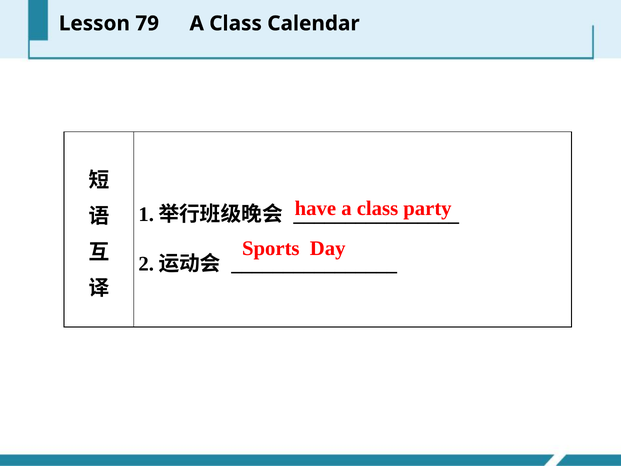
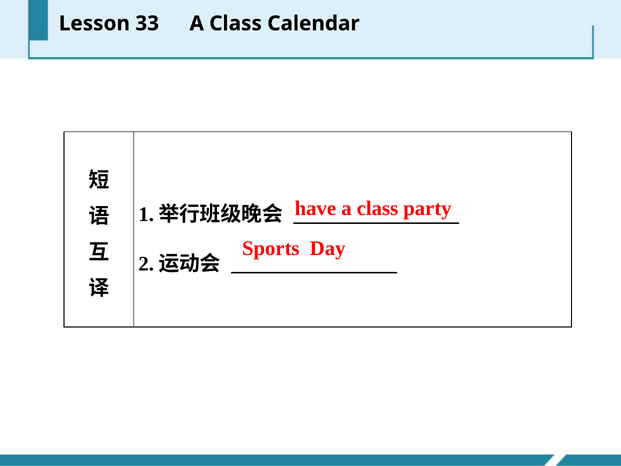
79: 79 -> 33
